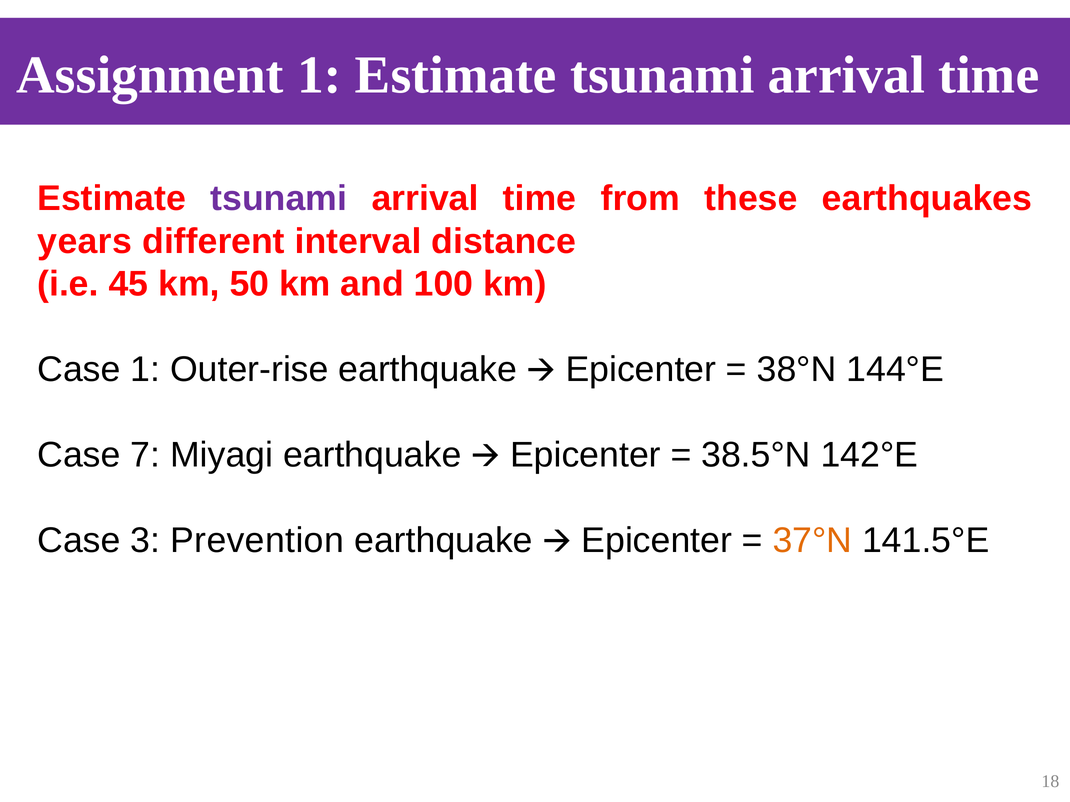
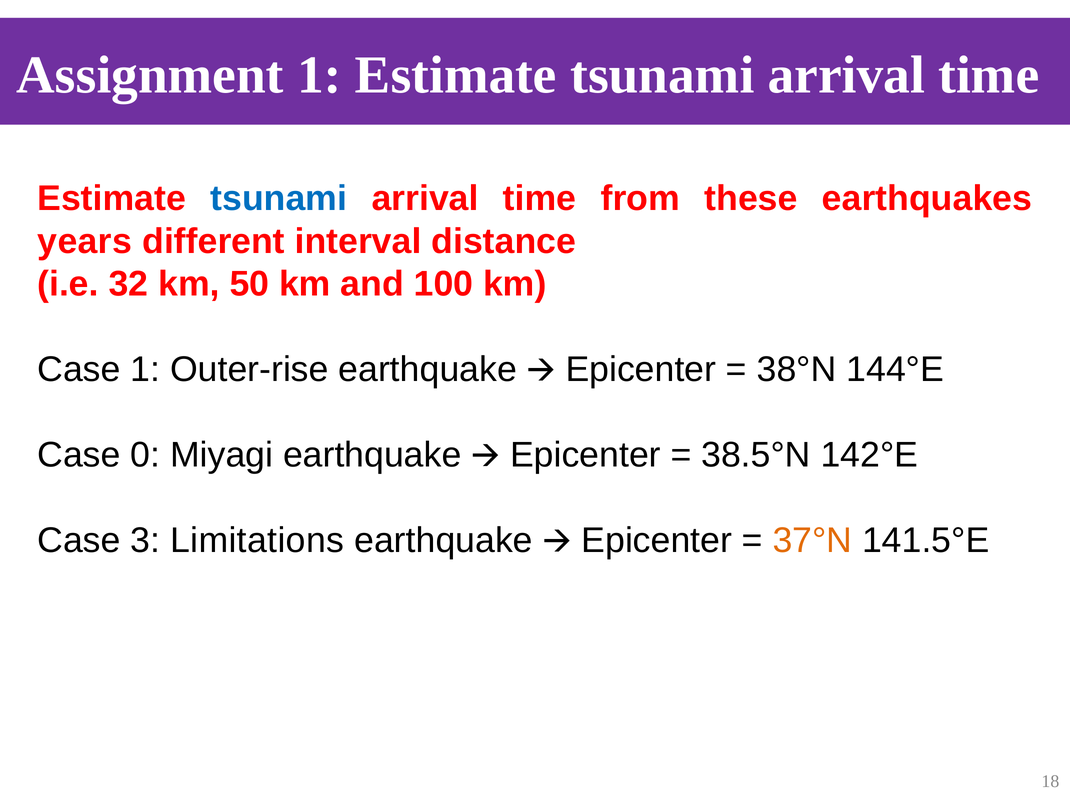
tsunami at (279, 199) colour: purple -> blue
45: 45 -> 32
7: 7 -> 0
Prevention: Prevention -> Limitations
